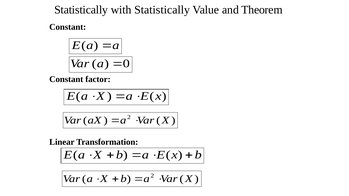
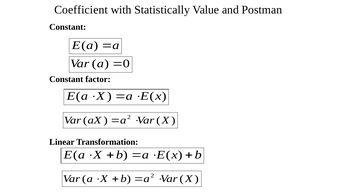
Statistically at (81, 10): Statistically -> Coefficient
Theorem: Theorem -> Postman
